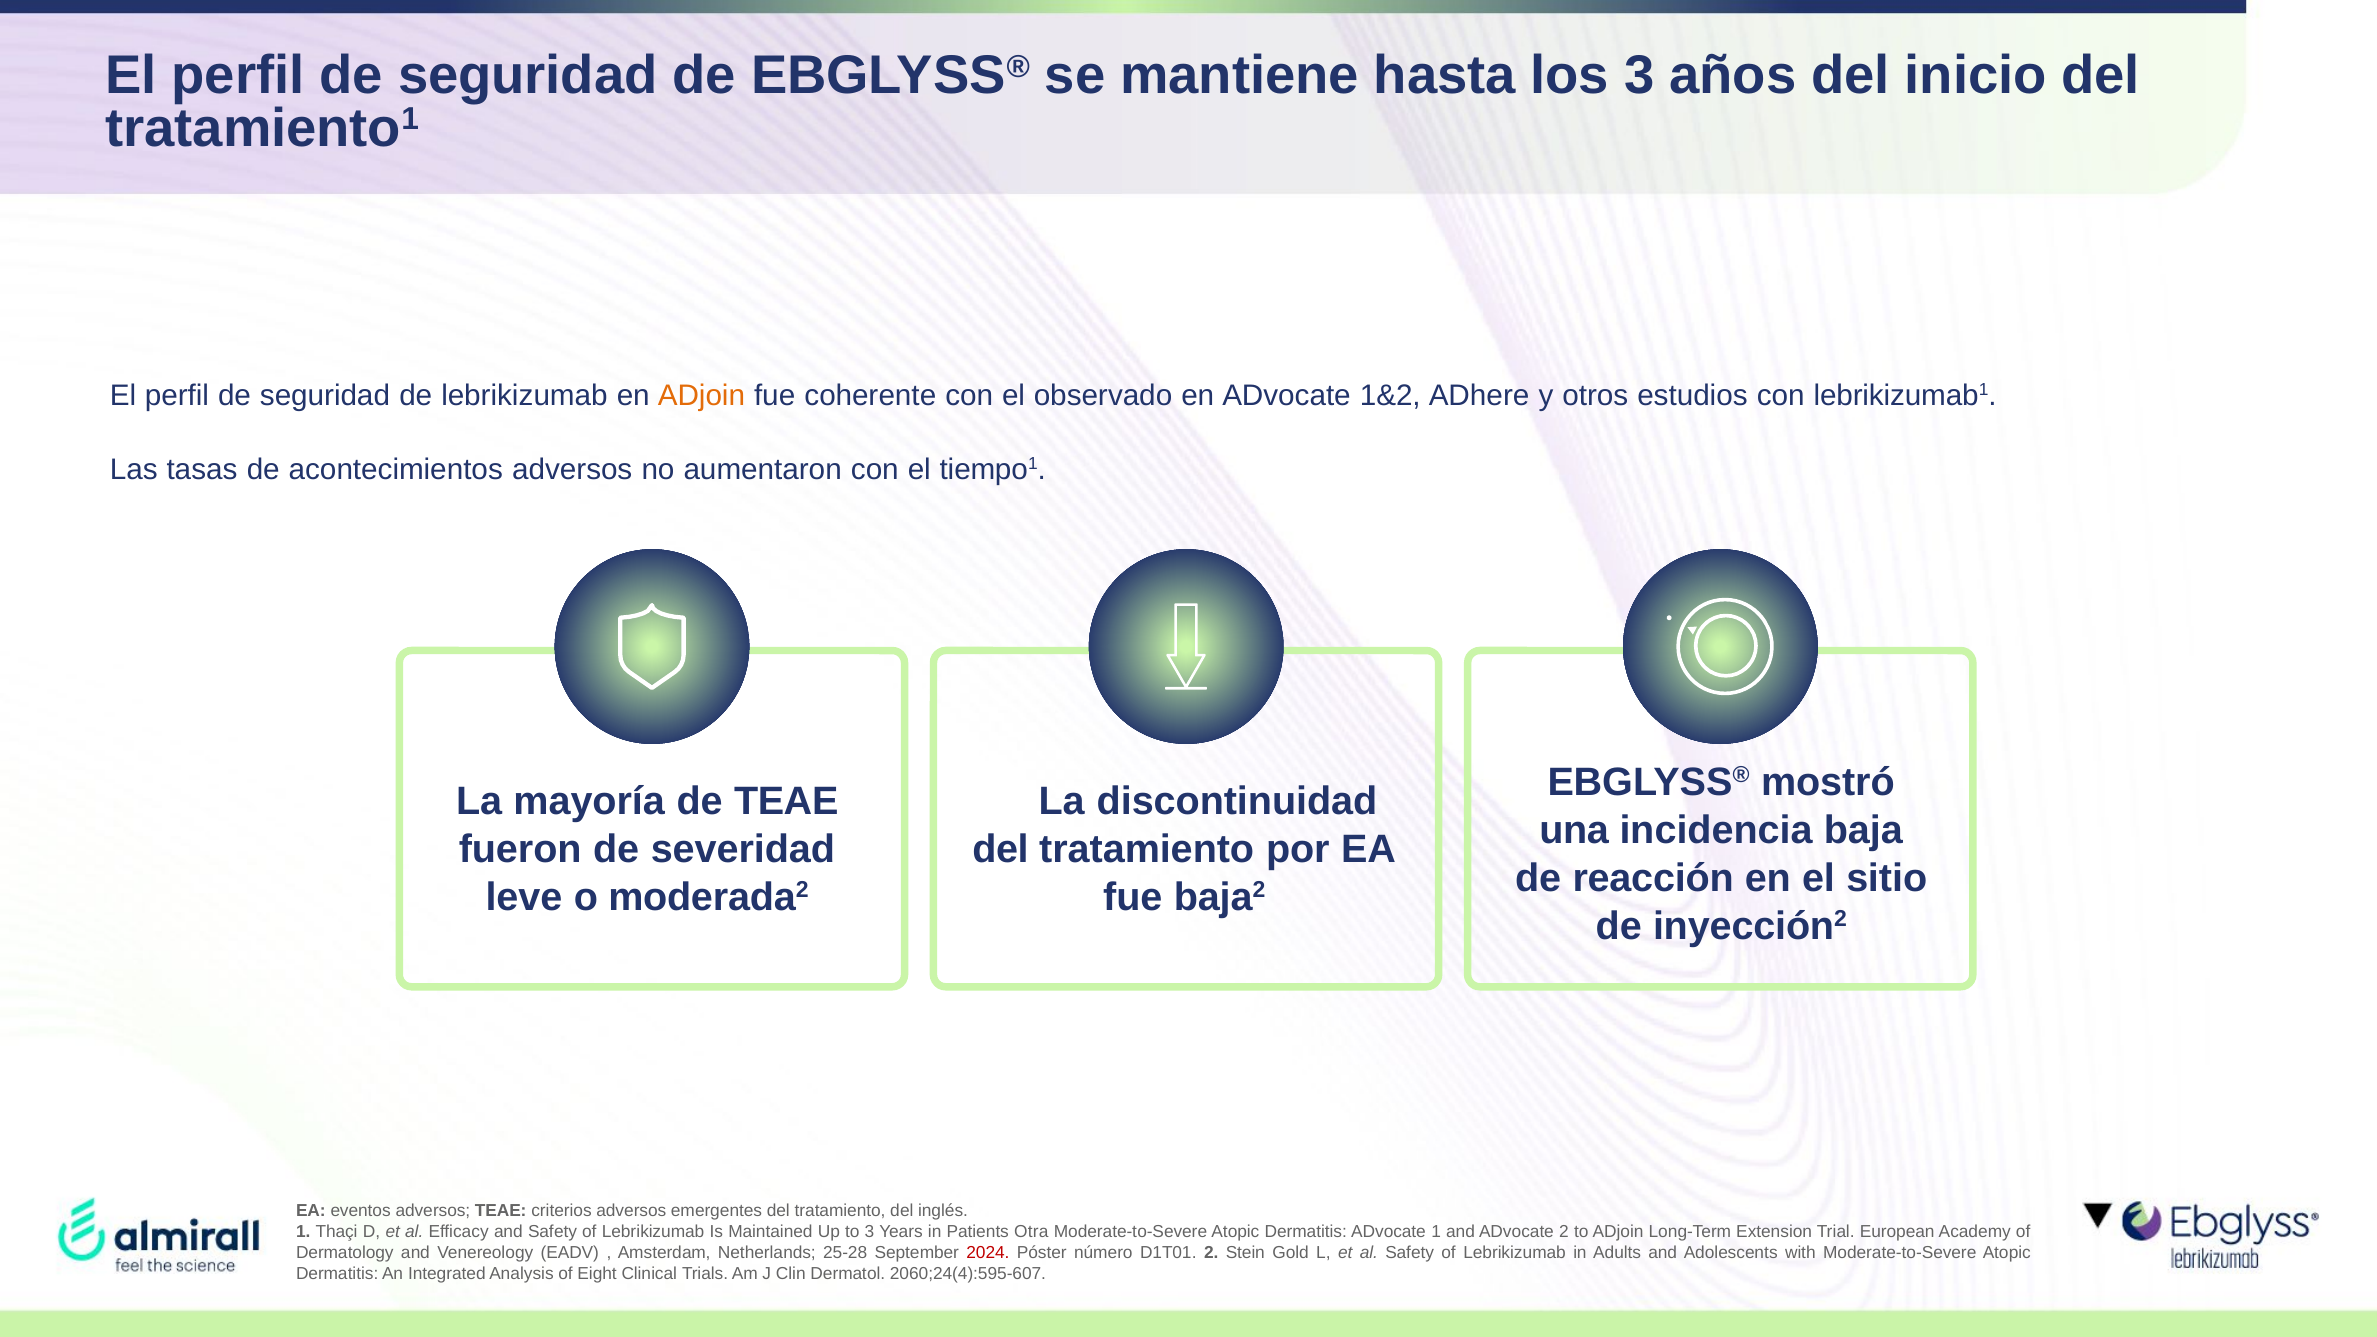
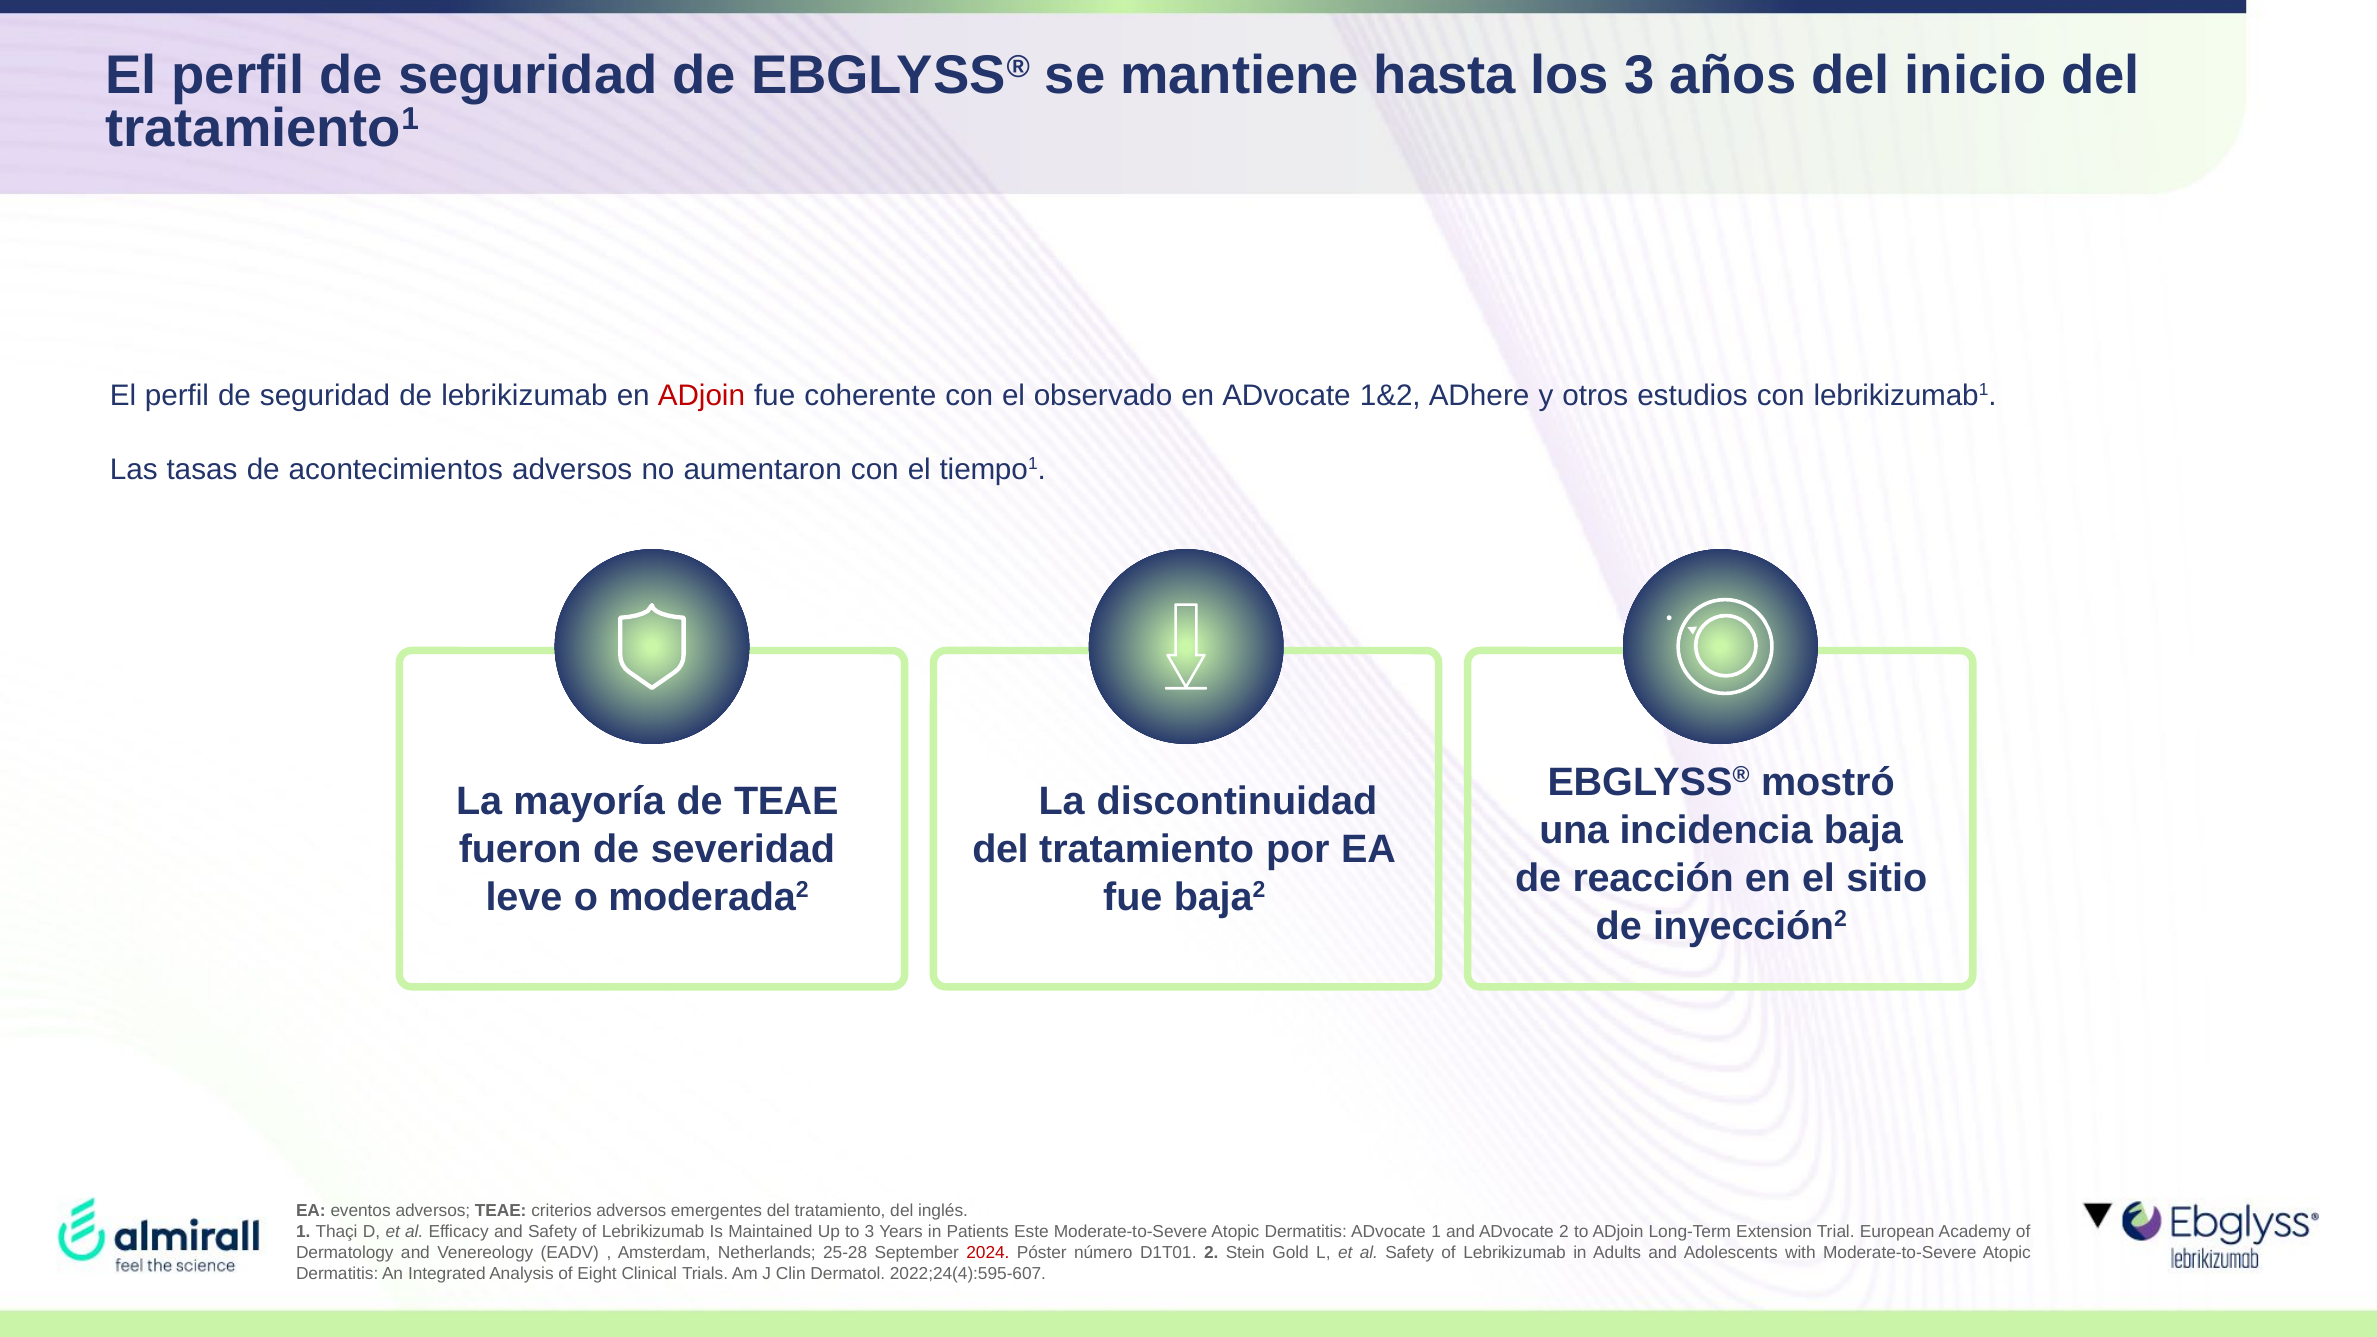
ADjoin at (701, 395) colour: orange -> red
Otra: Otra -> Este
2060;24(4):595-607: 2060;24(4):595-607 -> 2022;24(4):595-607
